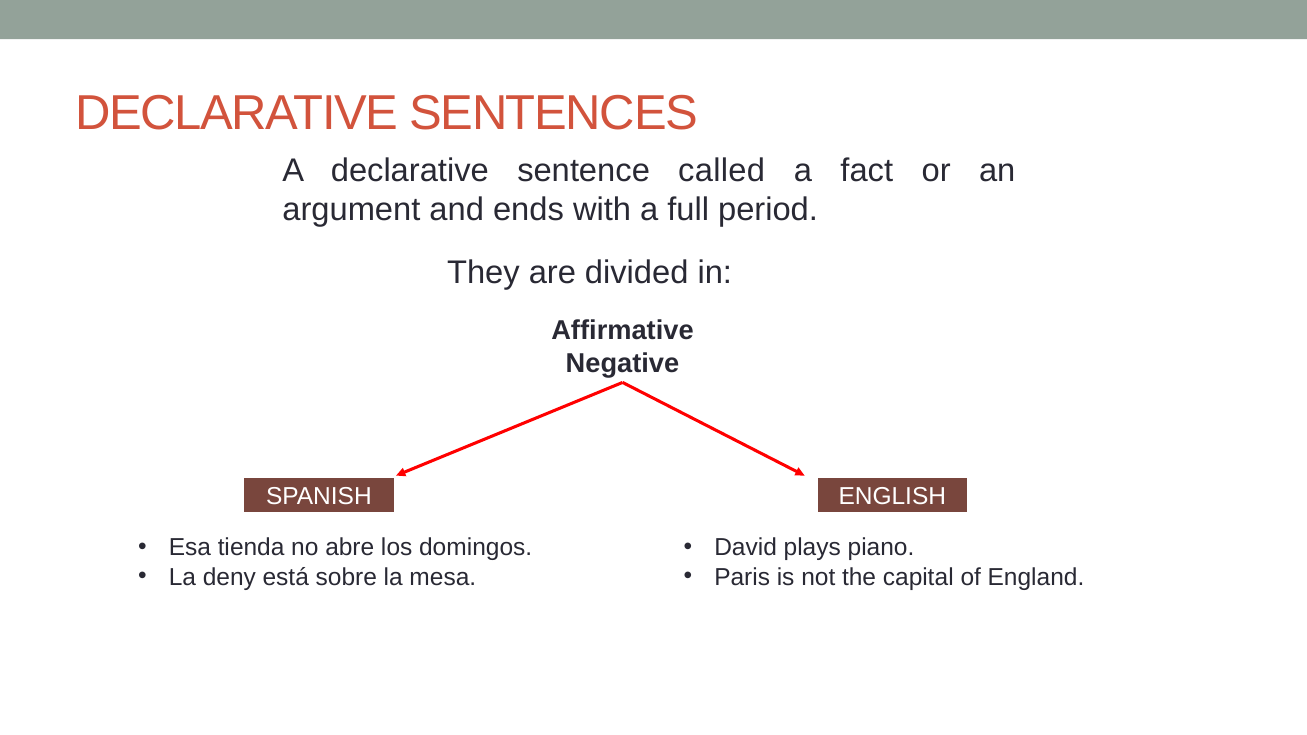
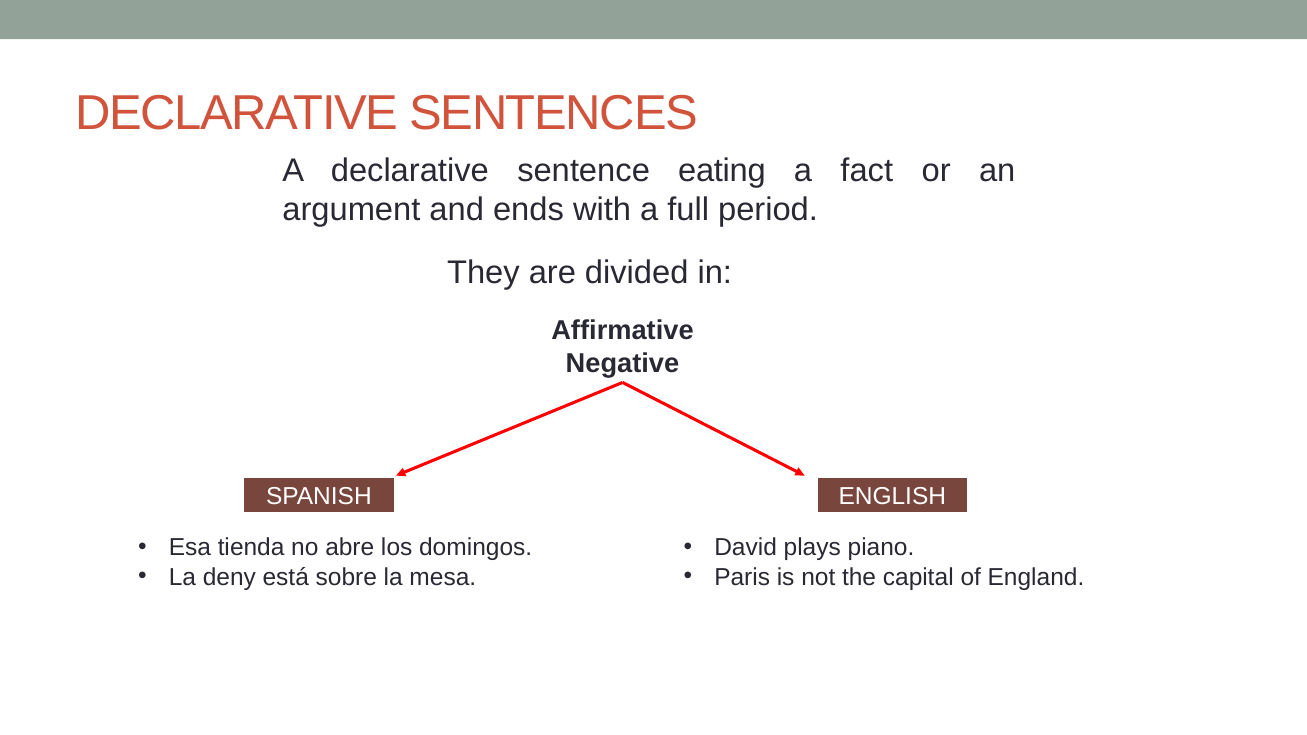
called: called -> eating
